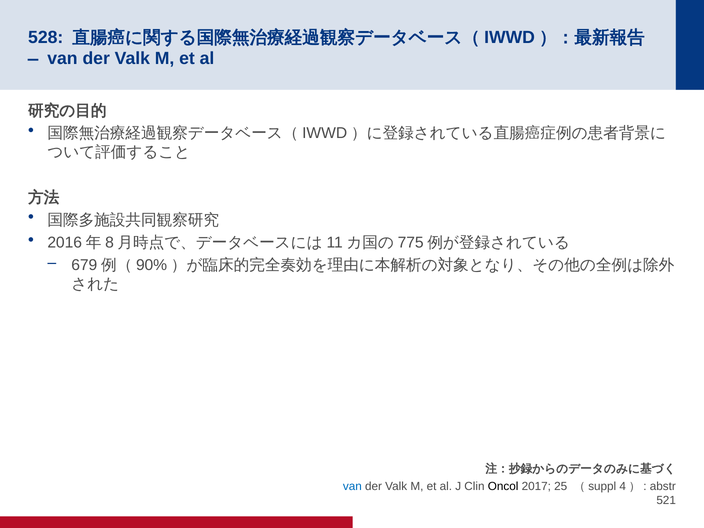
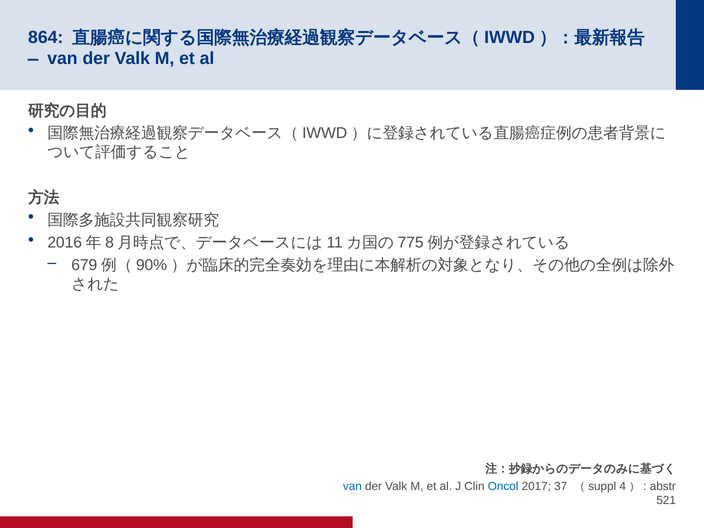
528: 528 -> 864
Oncol colour: black -> blue
25: 25 -> 37
